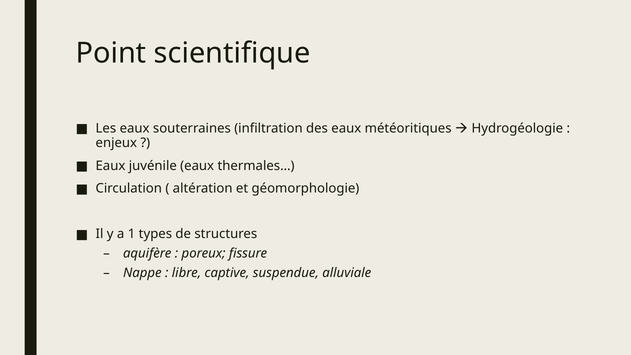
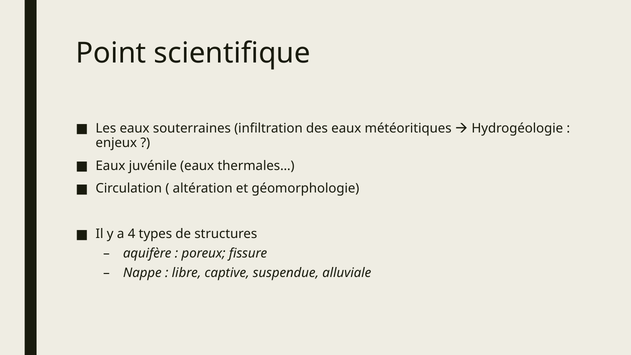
1: 1 -> 4
